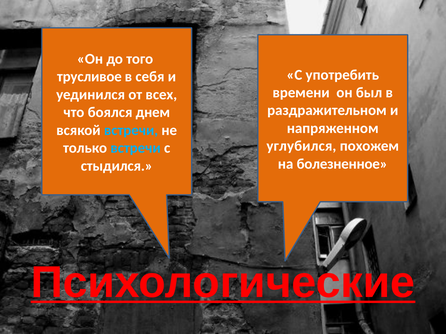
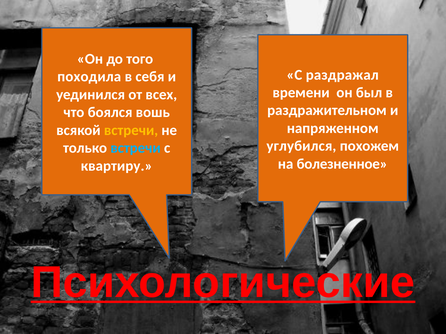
употребить: употребить -> раздражал
трусливое: трусливое -> походила
днем: днем -> вошь
встречи at (131, 130) colour: light blue -> yellow
стыдился: стыдился -> квартиру
